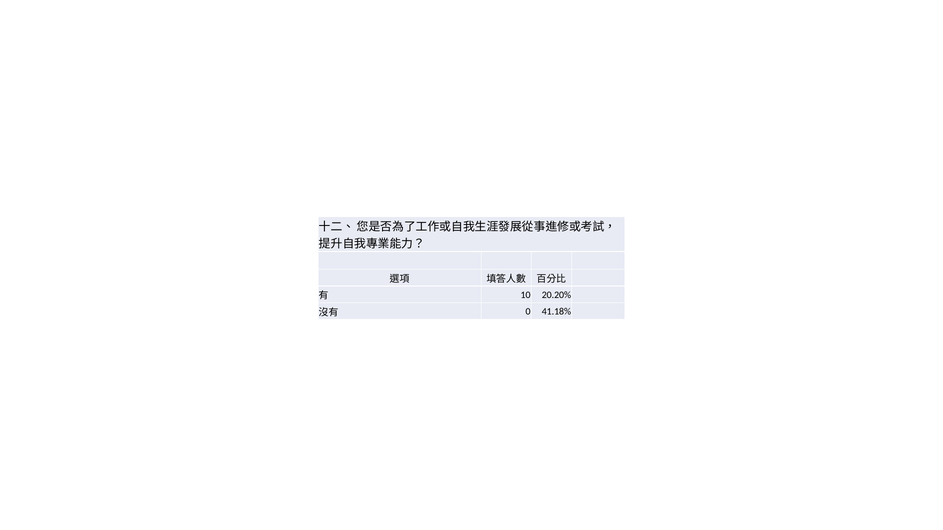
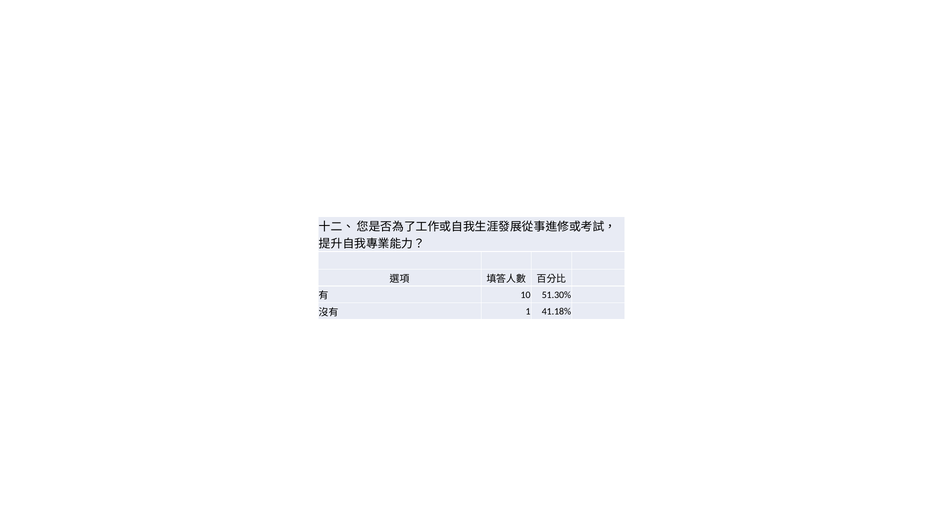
20.20%: 20.20% -> 51.30%
0: 0 -> 1
